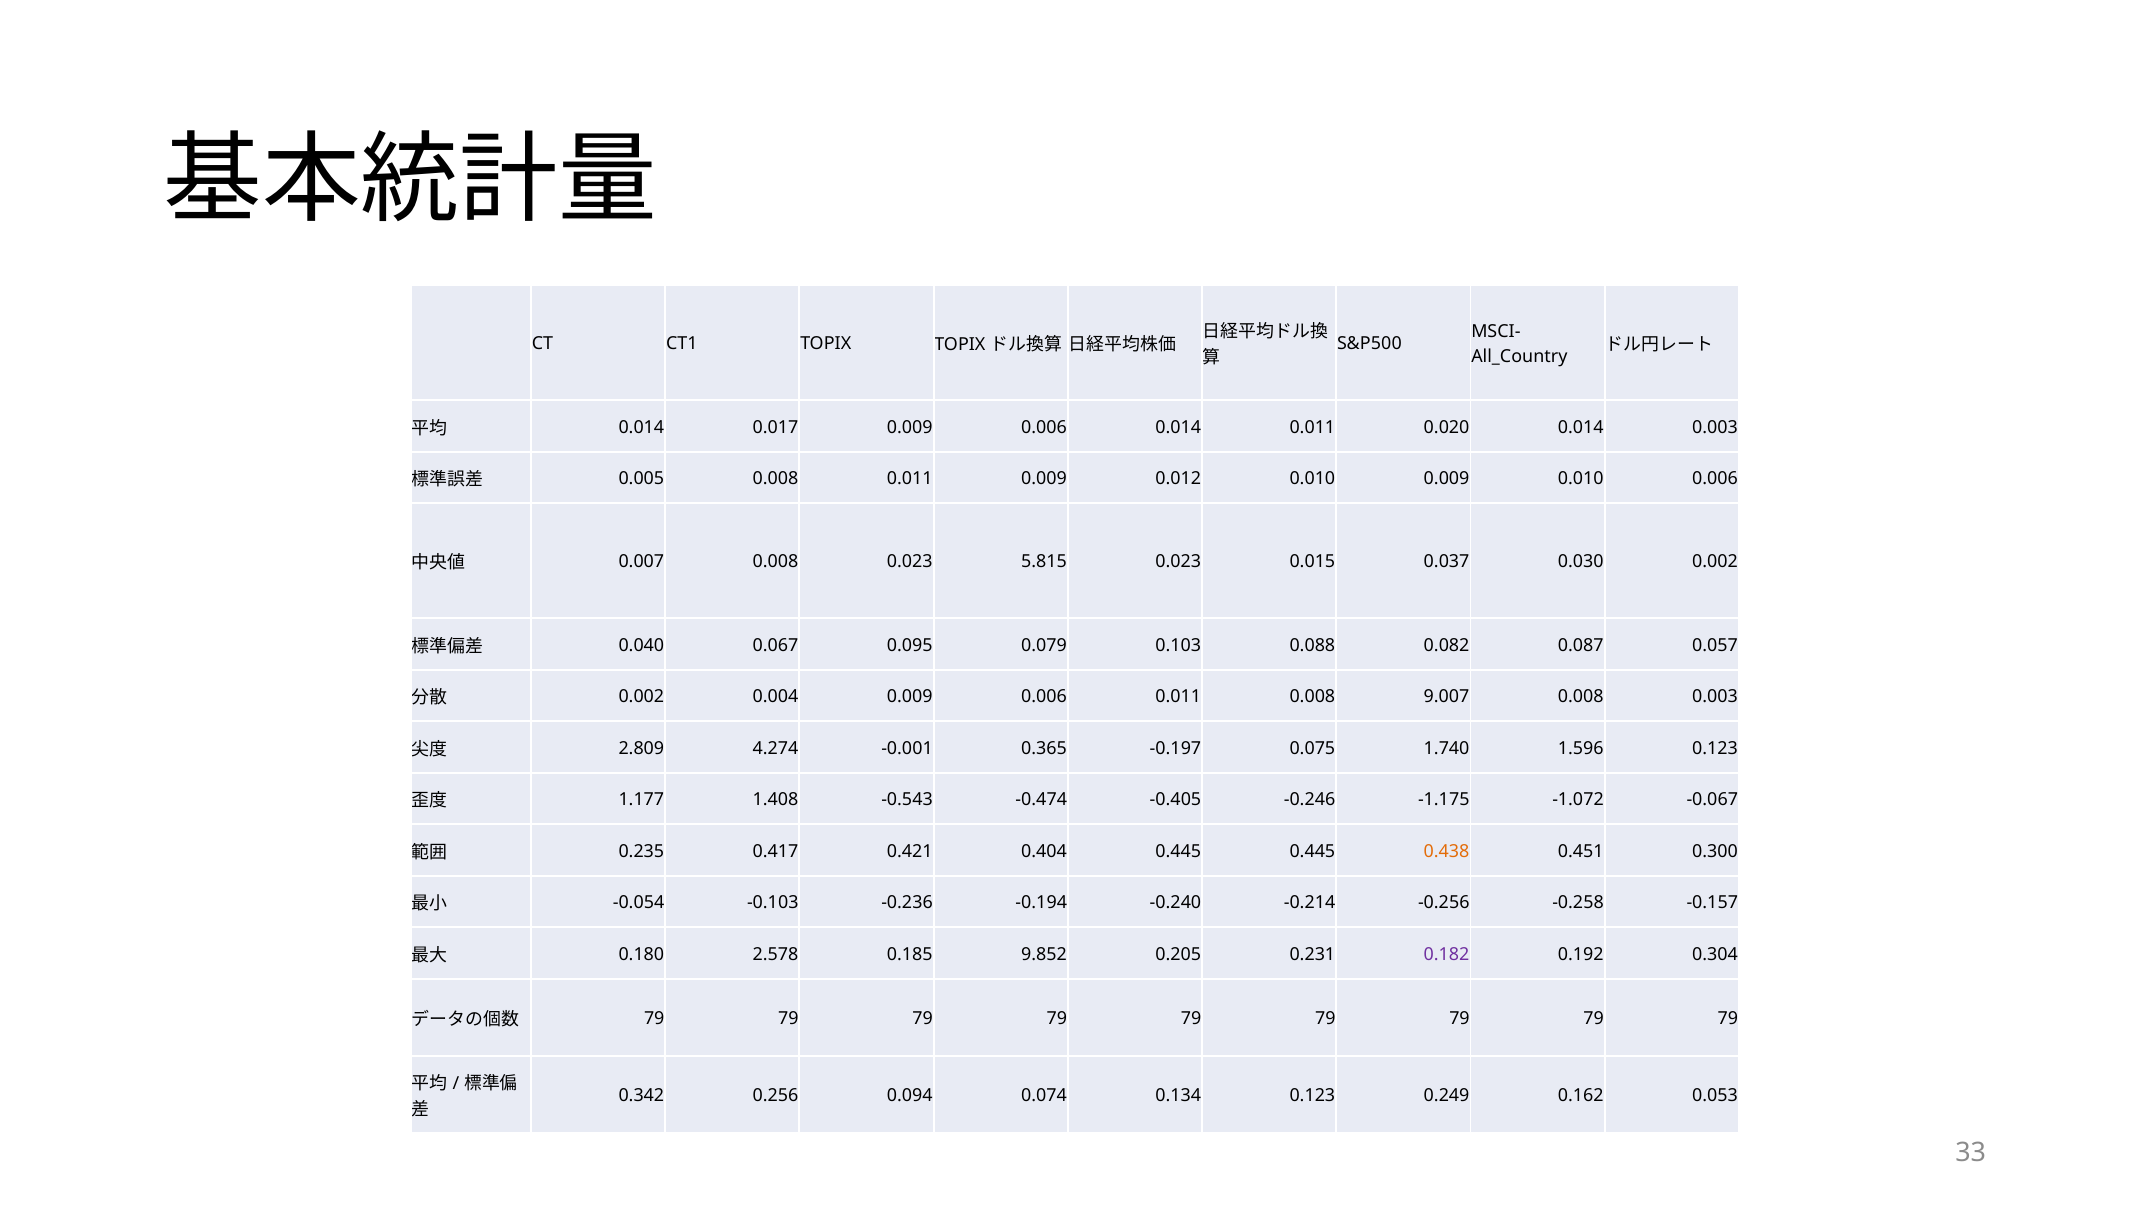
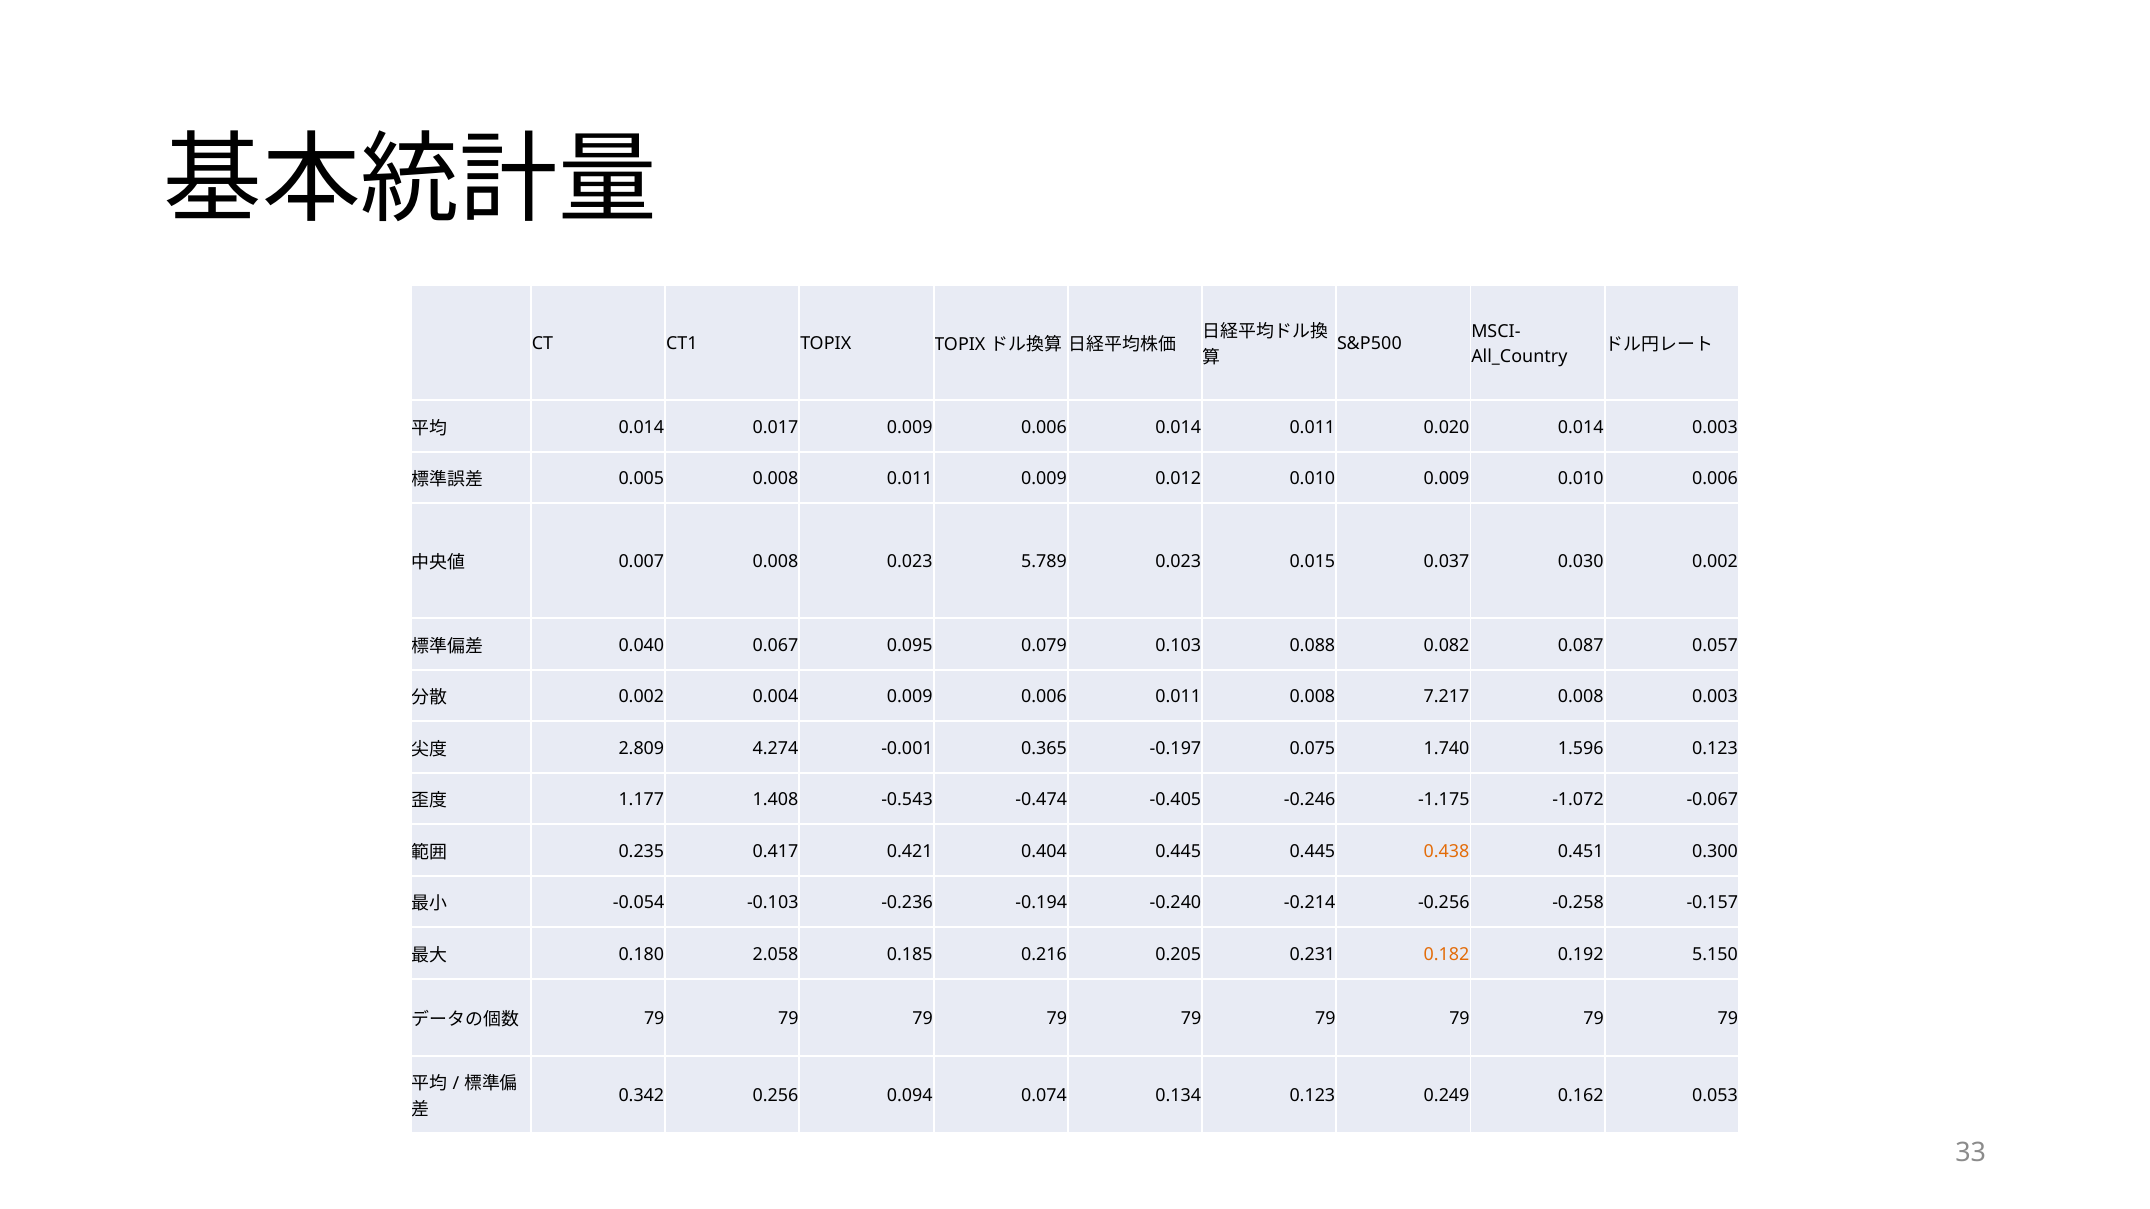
5.815: 5.815 -> 5.789
9.007: 9.007 -> 7.217
2.578: 2.578 -> 2.058
9.852: 9.852 -> 0.216
0.182 colour: purple -> orange
0.304: 0.304 -> 5.150
